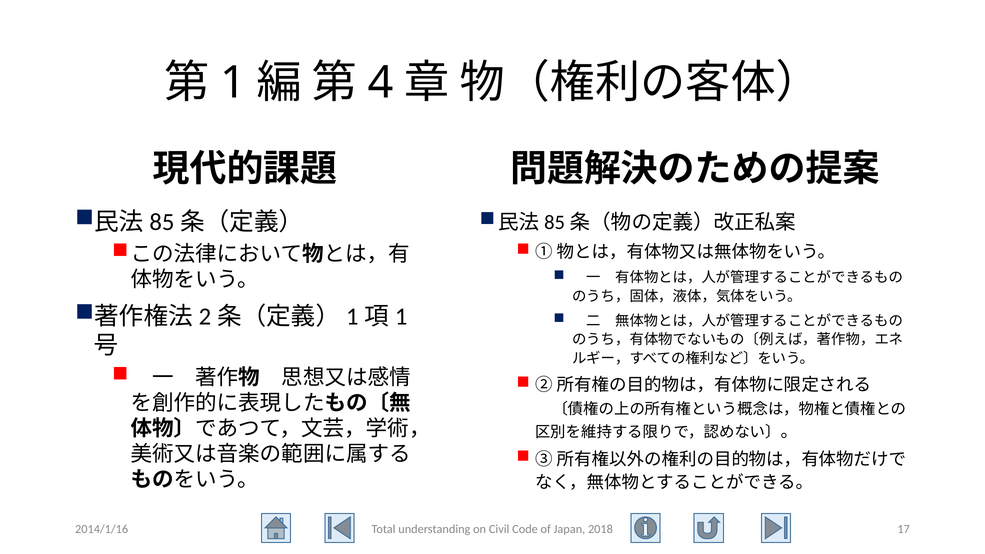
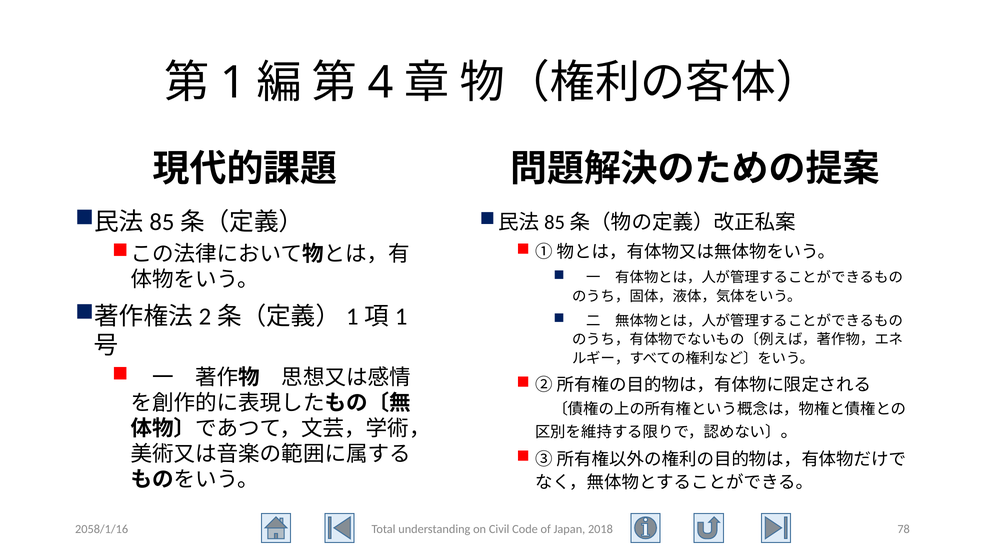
2014/1/16: 2014/1/16 -> 2058/1/16
17: 17 -> 78
